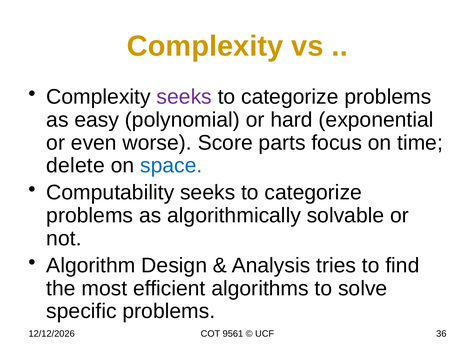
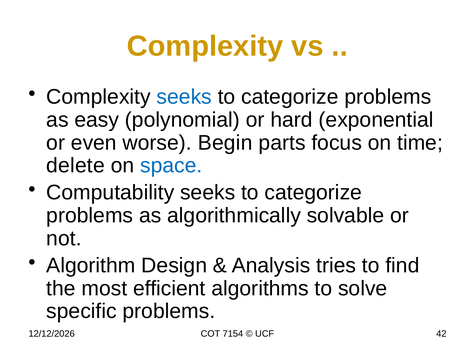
seeks at (184, 97) colour: purple -> blue
Score: Score -> Begin
9561: 9561 -> 7154
36: 36 -> 42
